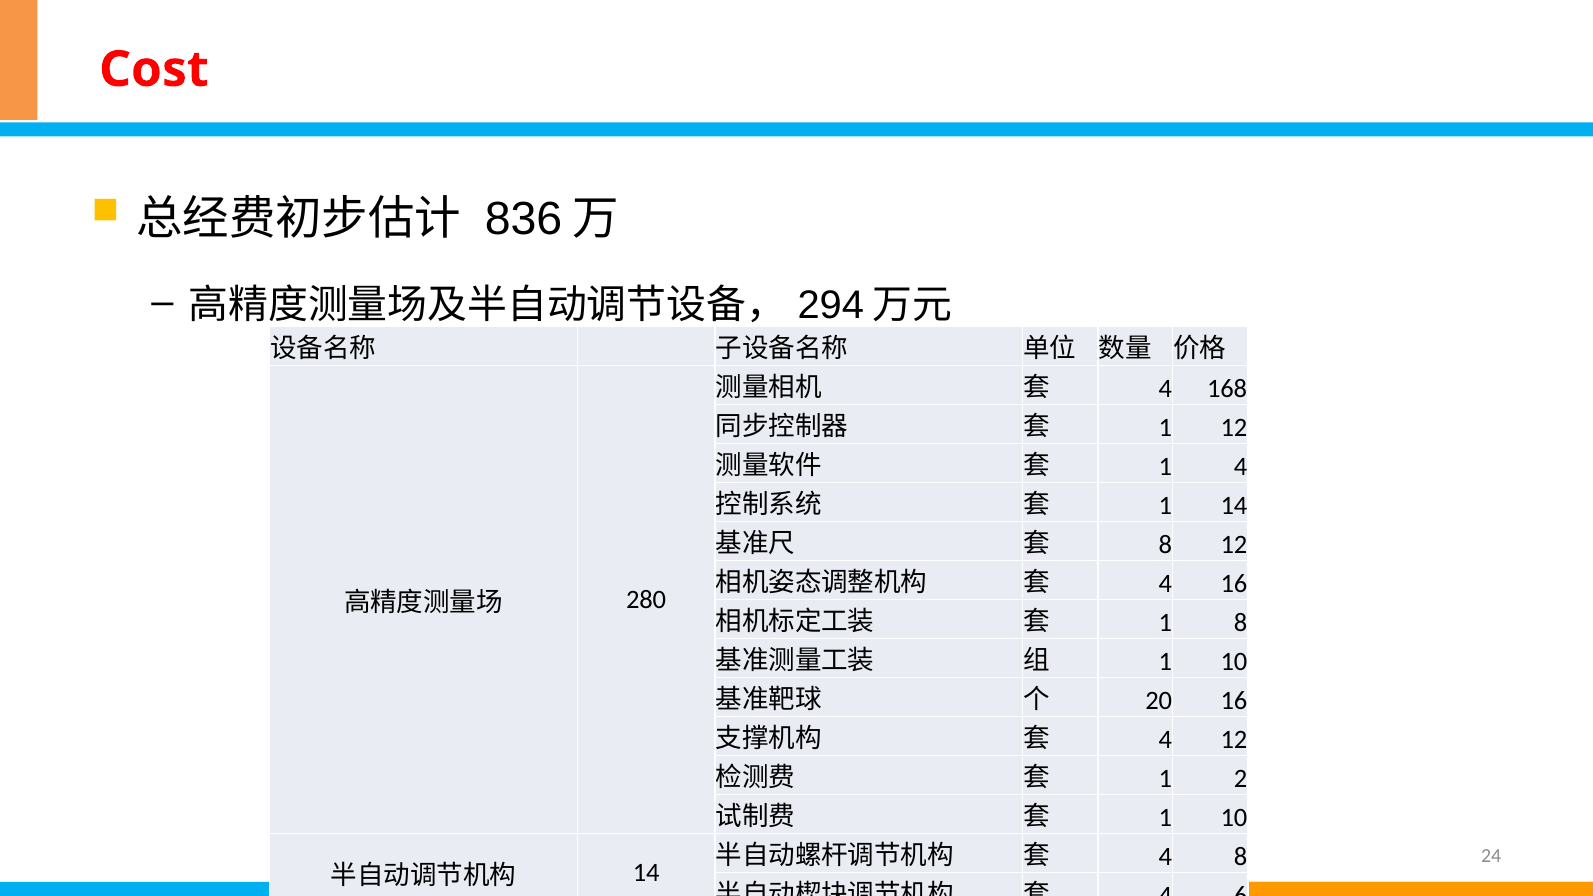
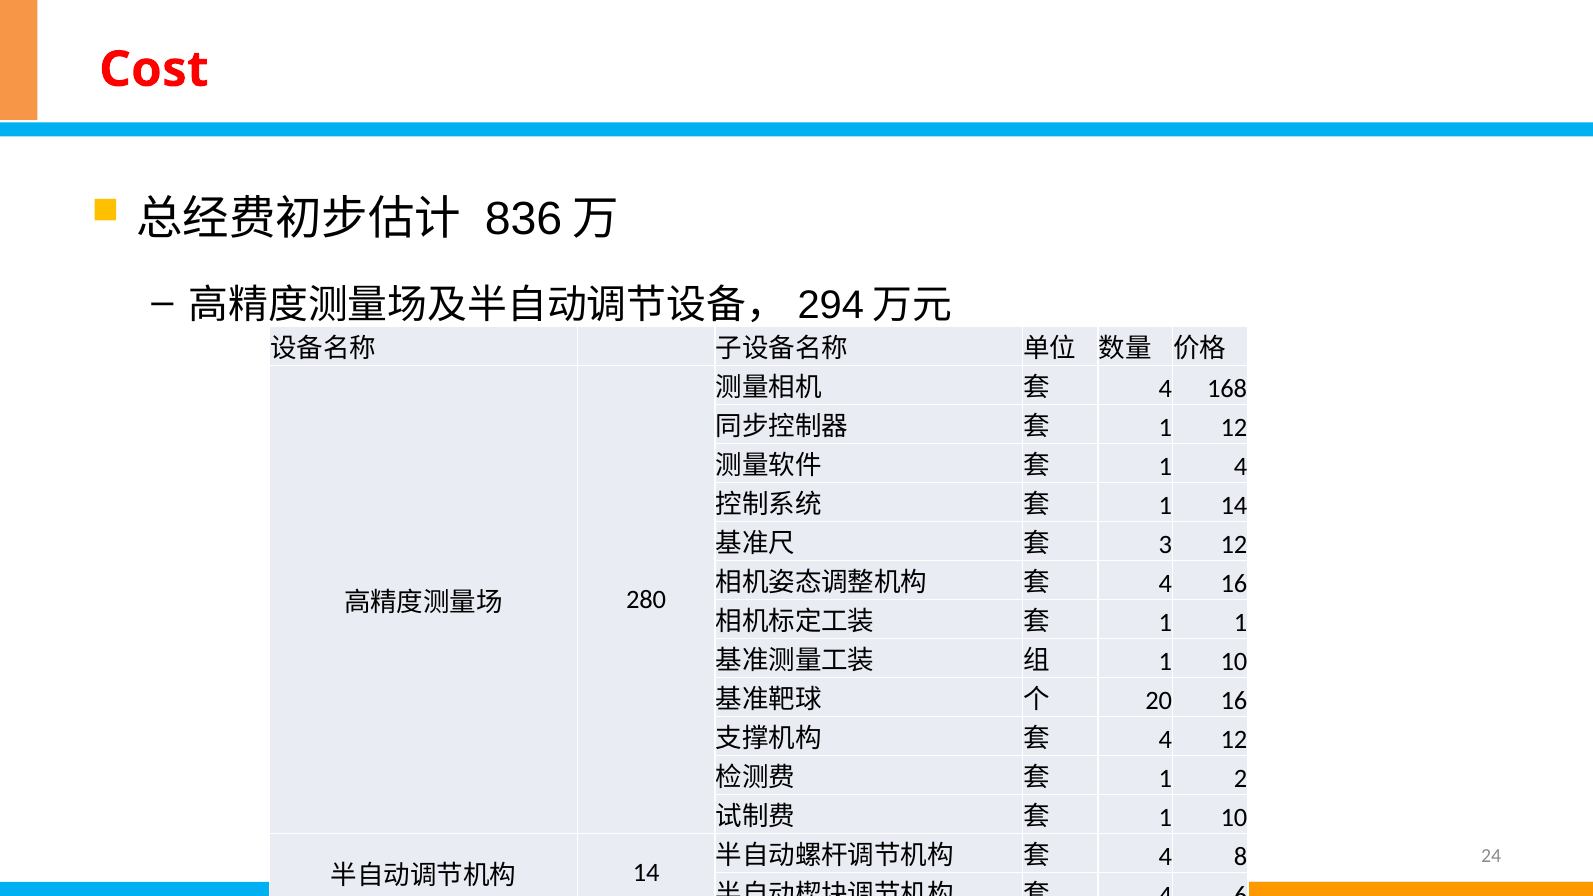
8 at (1165, 545): 8 -> 3
1 8: 8 -> 1
